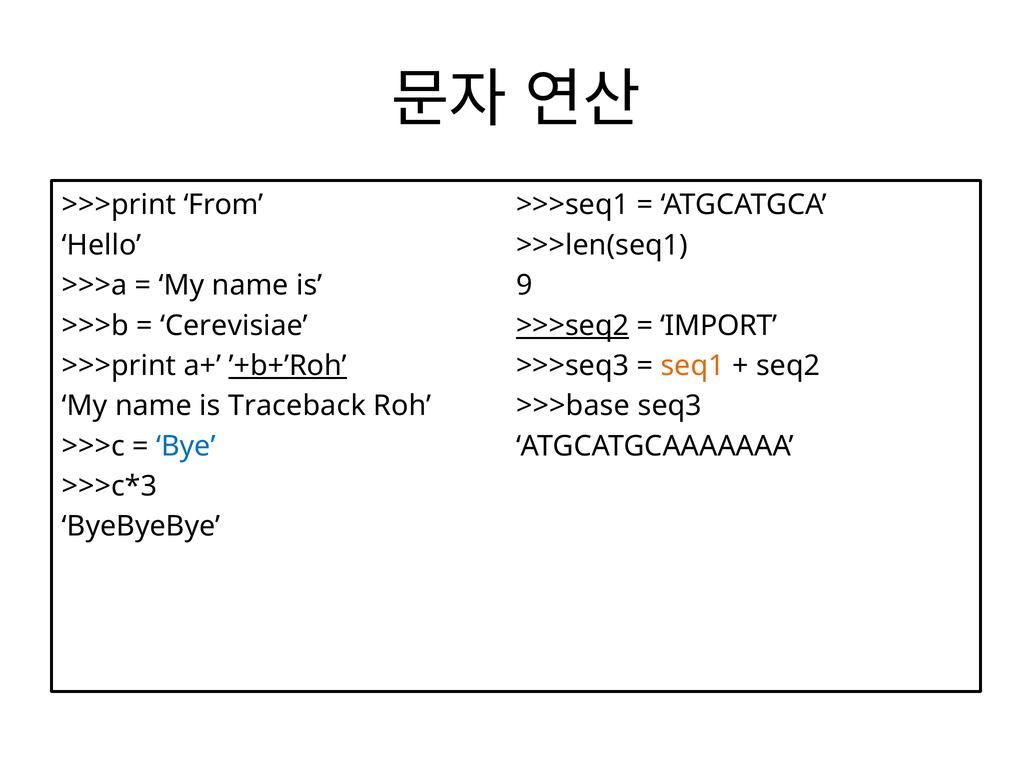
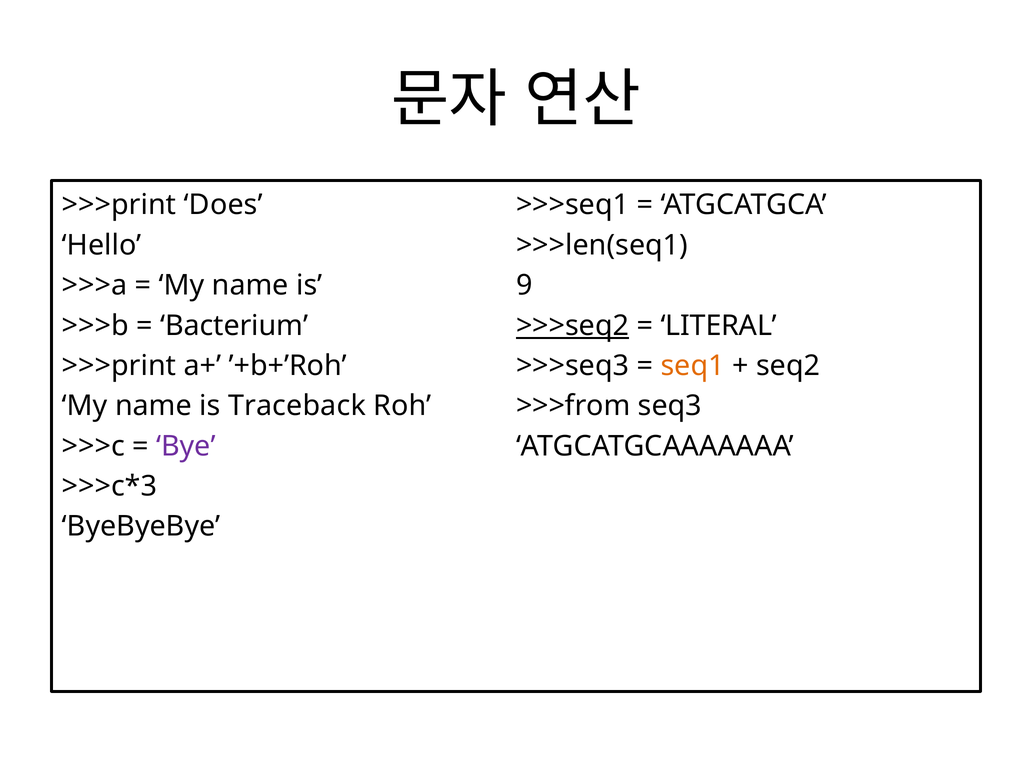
From: From -> Does
Cerevisiae: Cerevisiae -> Bacterium
IMPORT: IMPORT -> LITERAL
’+b+’Roh underline: present -> none
>>>base: >>>base -> >>>from
Bye colour: blue -> purple
